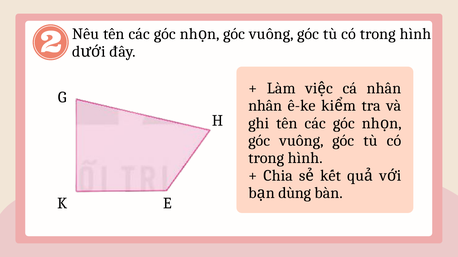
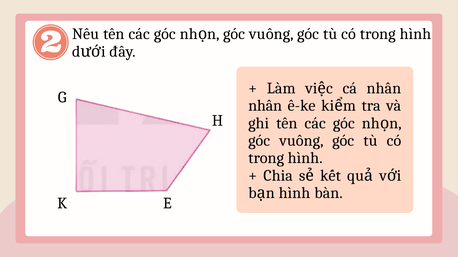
dùng at (295, 193): dùng -> hình
